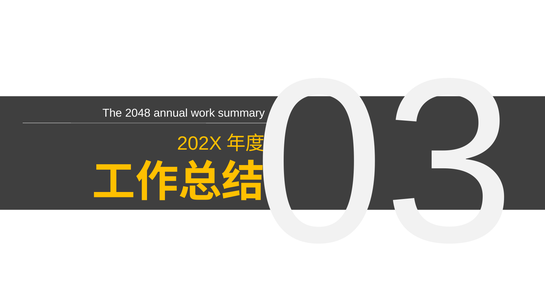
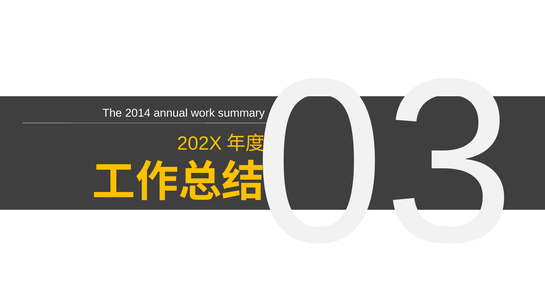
2048: 2048 -> 2014
